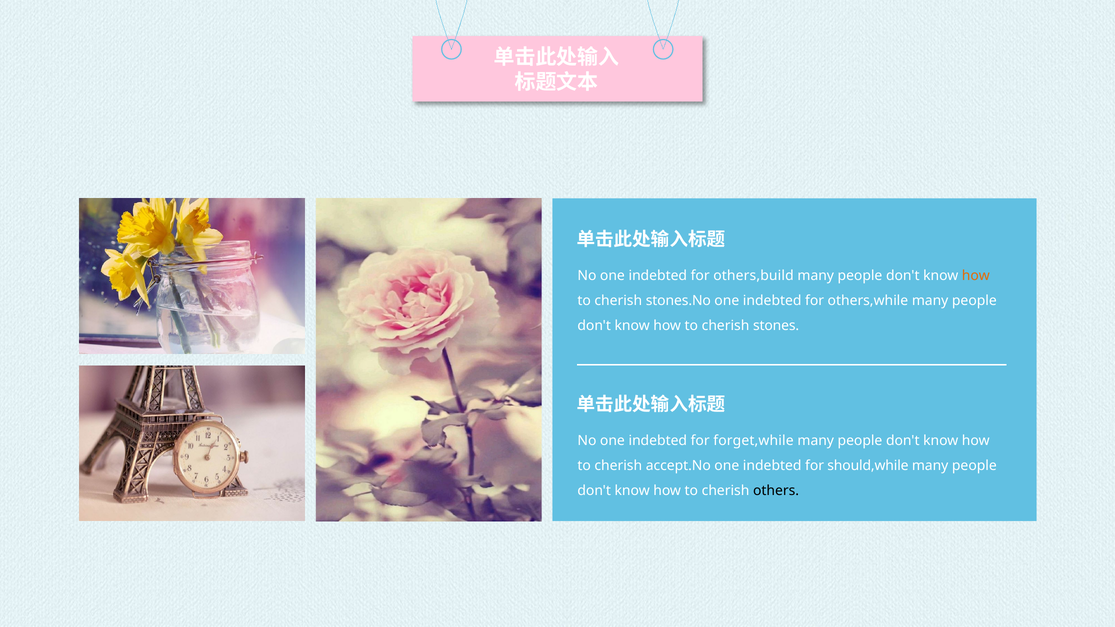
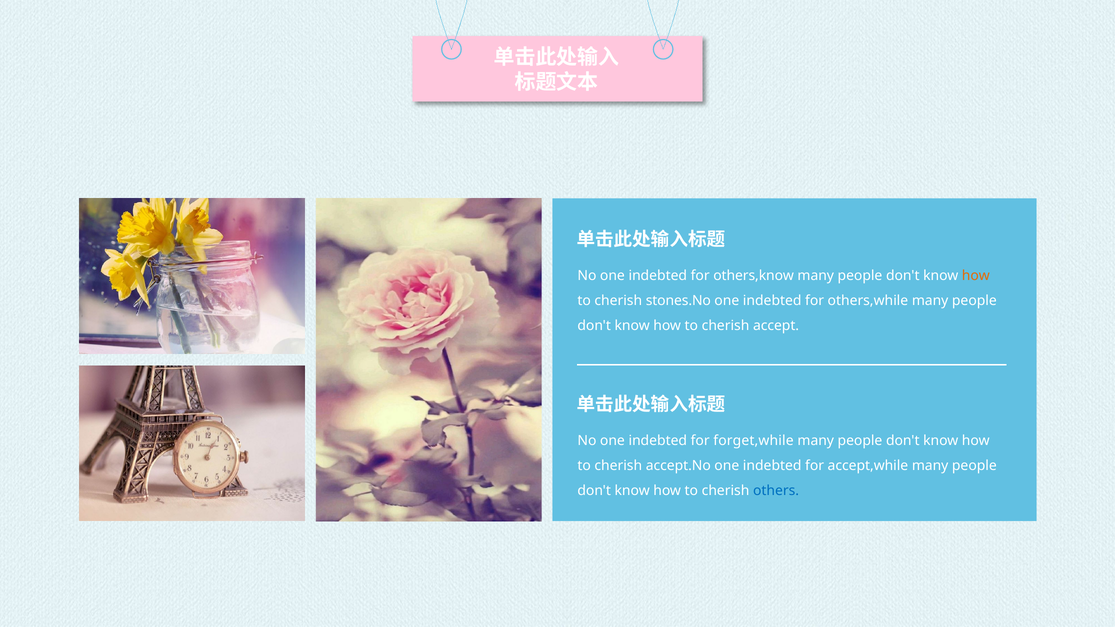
others,build: others,build -> others,know
stones: stones -> accept
should,while: should,while -> accept,while
others colour: black -> blue
